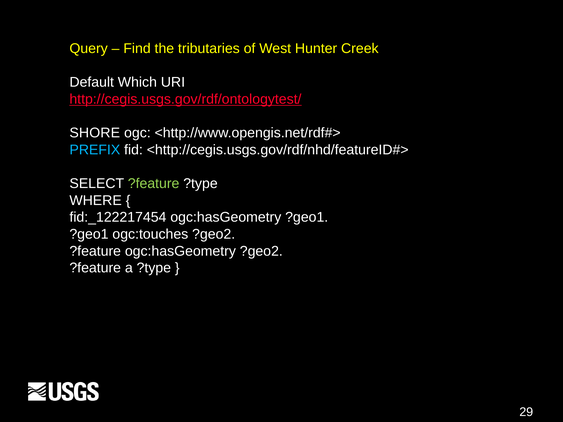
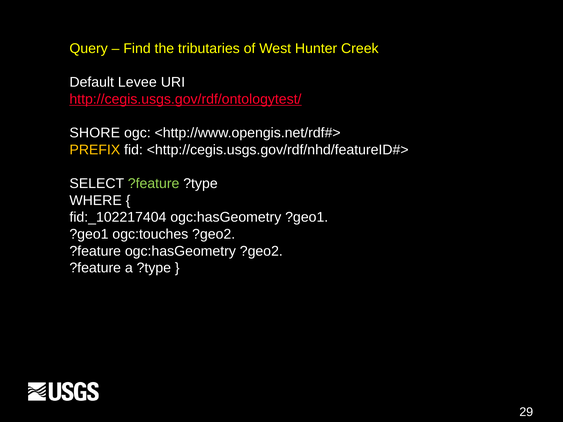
Which: Which -> Levee
PREFIX colour: light blue -> yellow
fid:_122217454: fid:_122217454 -> fid:_102217404
